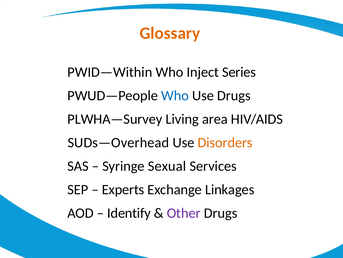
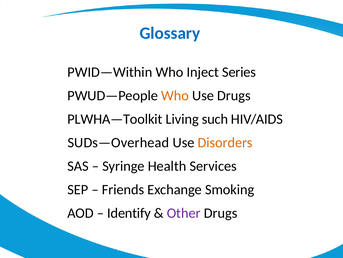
Glossary colour: orange -> blue
Who at (175, 95) colour: blue -> orange
PLWHA—Survey: PLWHA—Survey -> PLWHA—Toolkit
area: area -> such
Sexual: Sexual -> Health
Experts: Experts -> Friends
Linkages: Linkages -> Smoking
